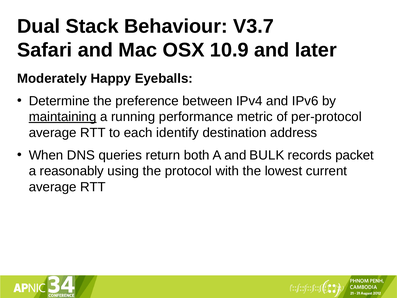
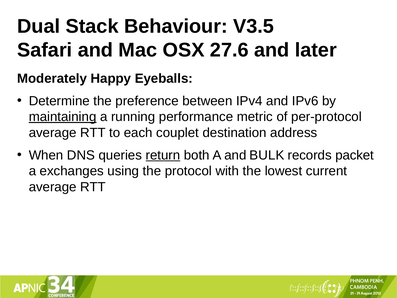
V3.7: V3.7 -> V3.5
10.9: 10.9 -> 27.6
identify: identify -> couplet
return underline: none -> present
reasonably: reasonably -> exchanges
